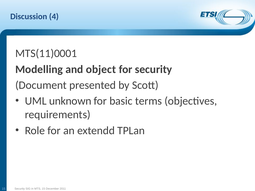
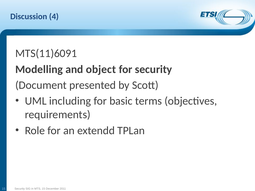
MTS(11)0001: MTS(11)0001 -> MTS(11)6091
unknown: unknown -> including
